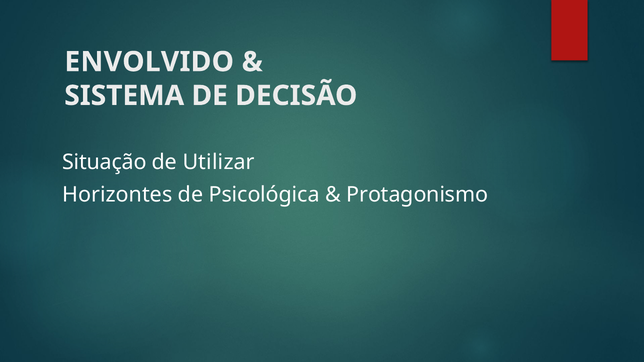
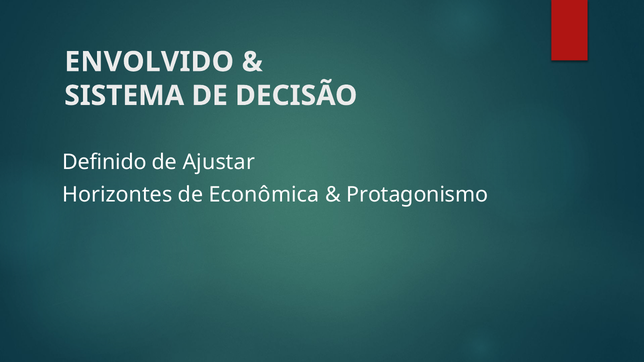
Situação: Situação -> Definido
Utilizar: Utilizar -> Ajustar
Psicológica: Psicológica -> Econômica
